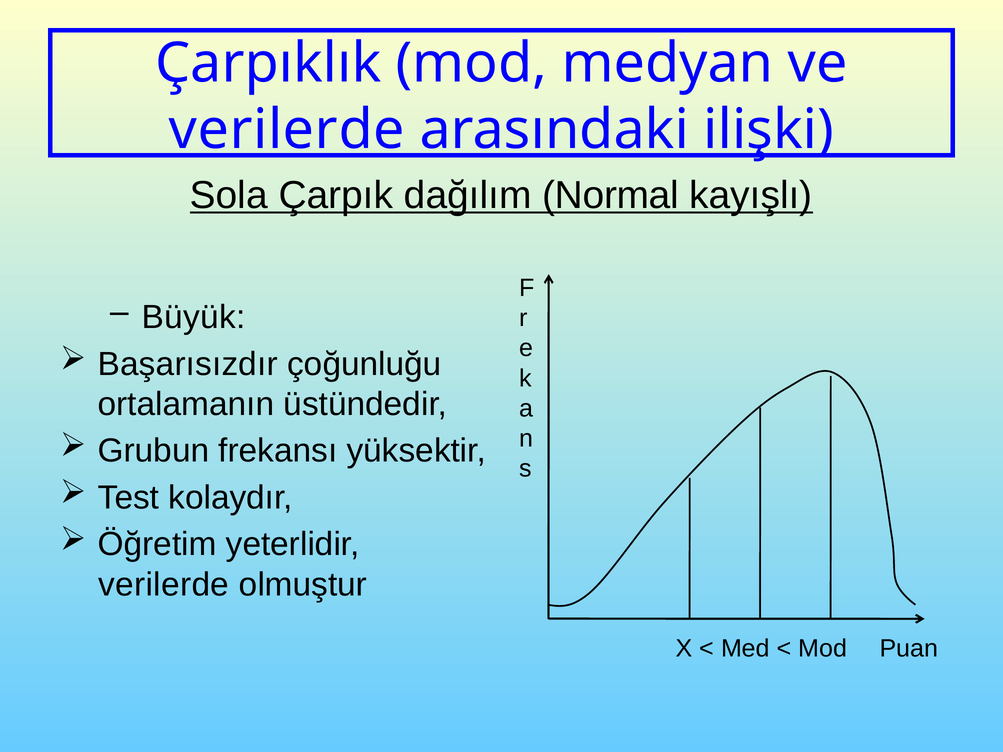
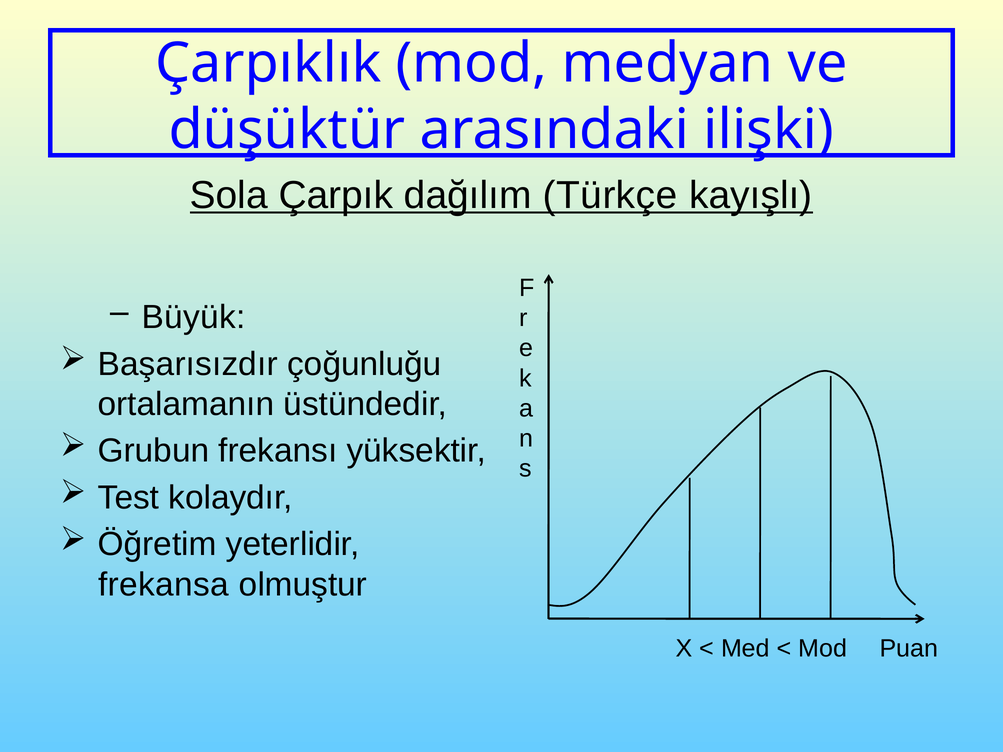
verilerde at (287, 130): verilerde -> düşüktür
Normal: Normal -> Türkçe
verilerde at (164, 585): verilerde -> frekansa
